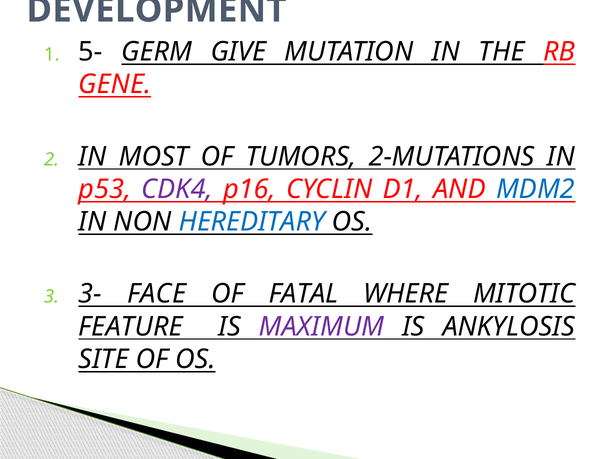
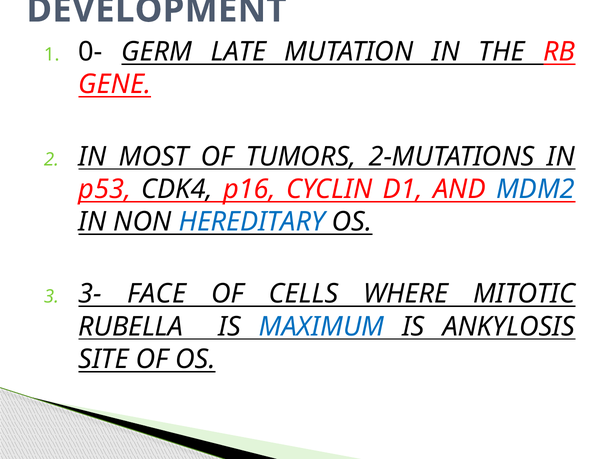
5-: 5- -> 0-
GIVE: GIVE -> LATE
CDK4 colour: purple -> black
FATAL: FATAL -> CELLS
FEATURE: FEATURE -> RUBELLA
MAXIMUM colour: purple -> blue
